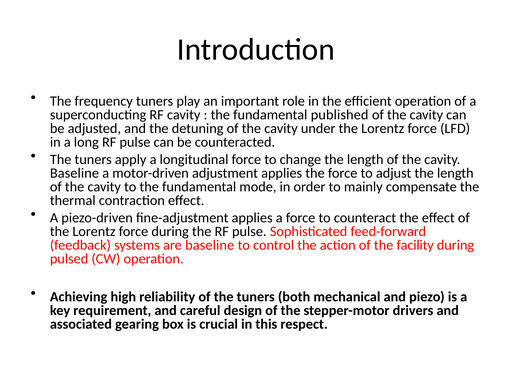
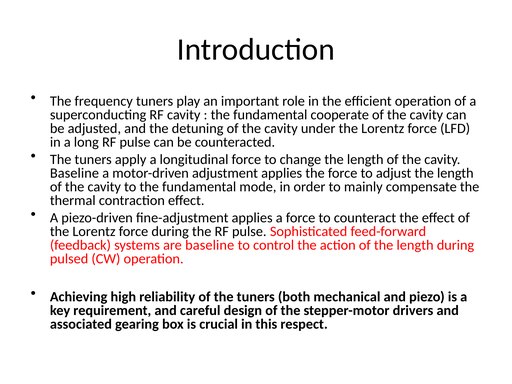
published: published -> cooperate
of the facility: facility -> length
